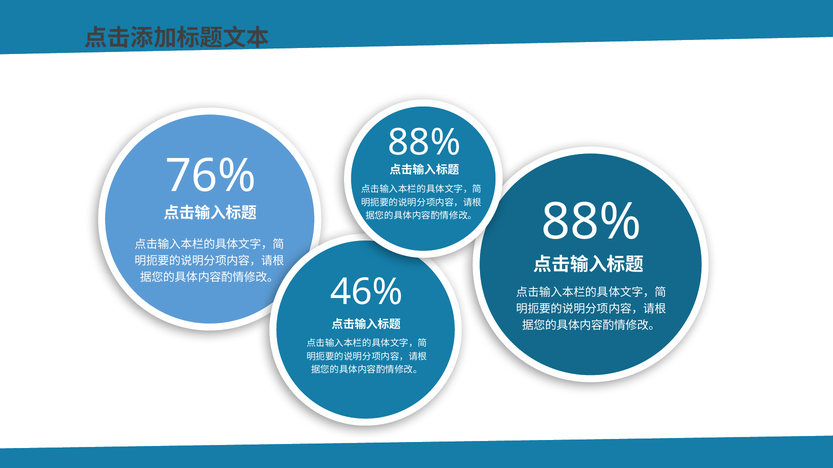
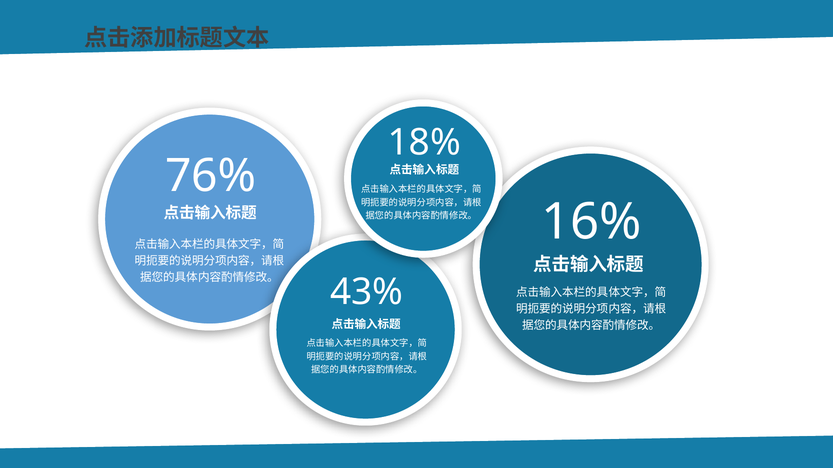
88% at (424, 143): 88% -> 18%
88% at (591, 222): 88% -> 16%
46%: 46% -> 43%
